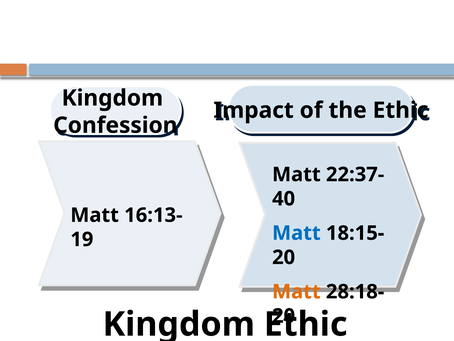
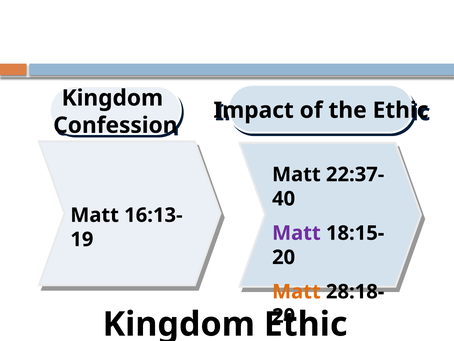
Matt at (296, 233) colour: blue -> purple
